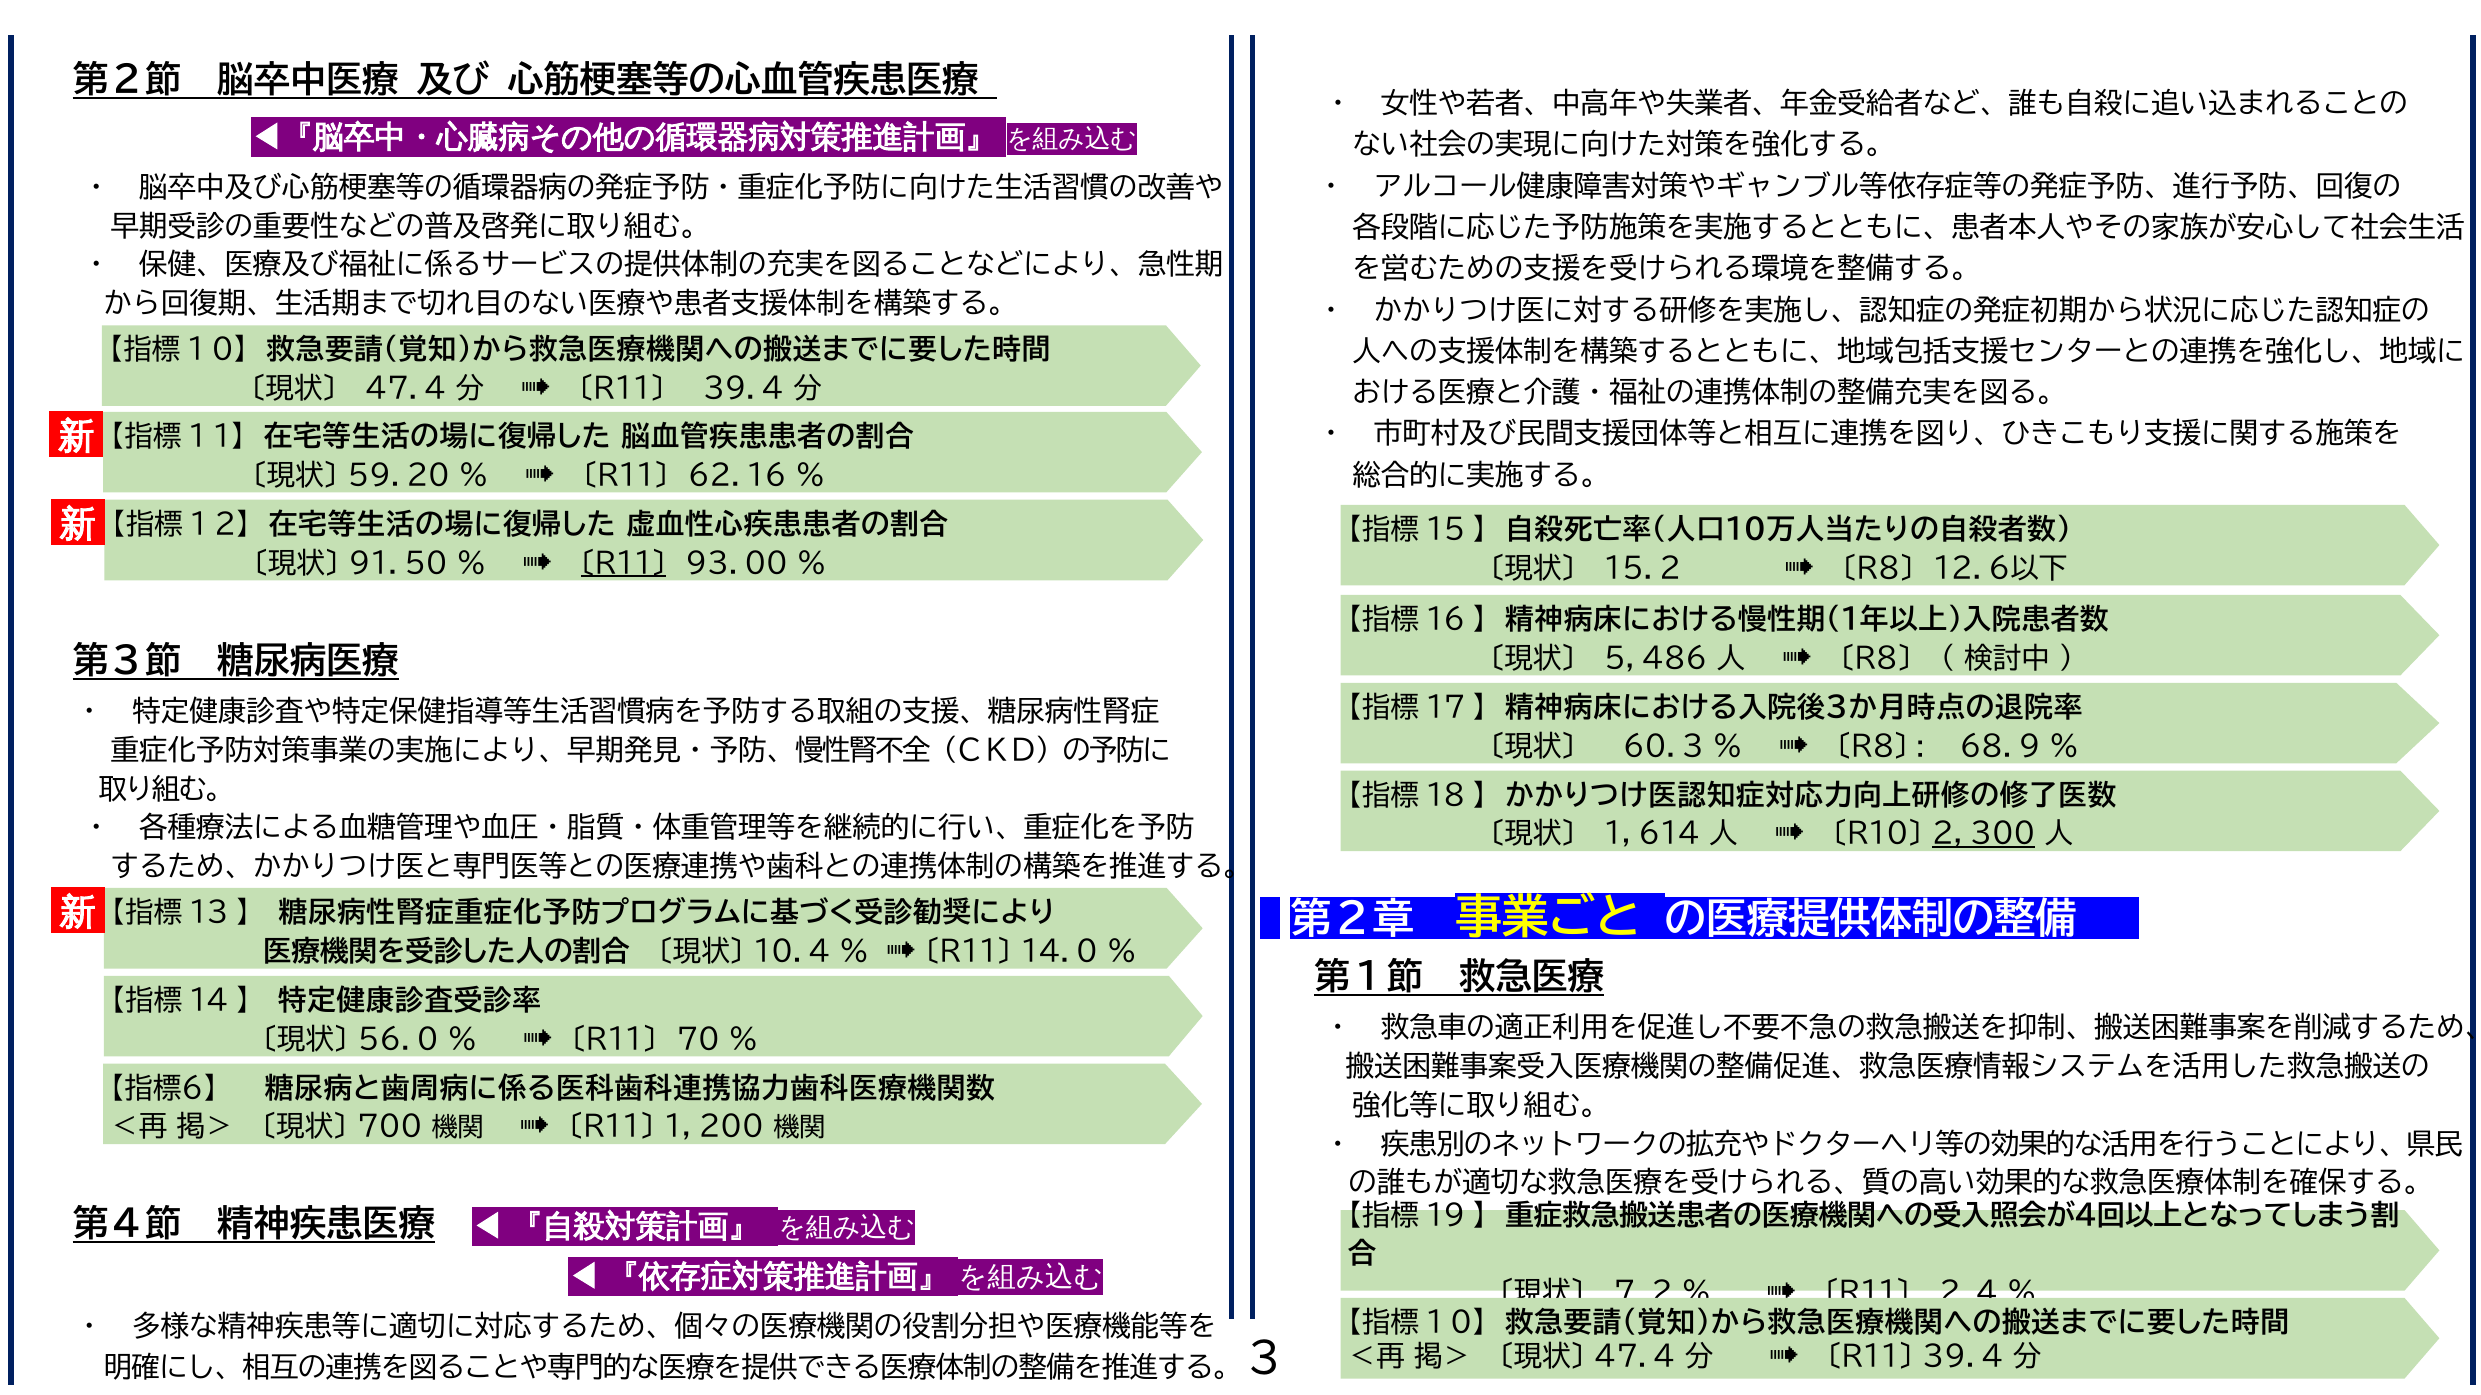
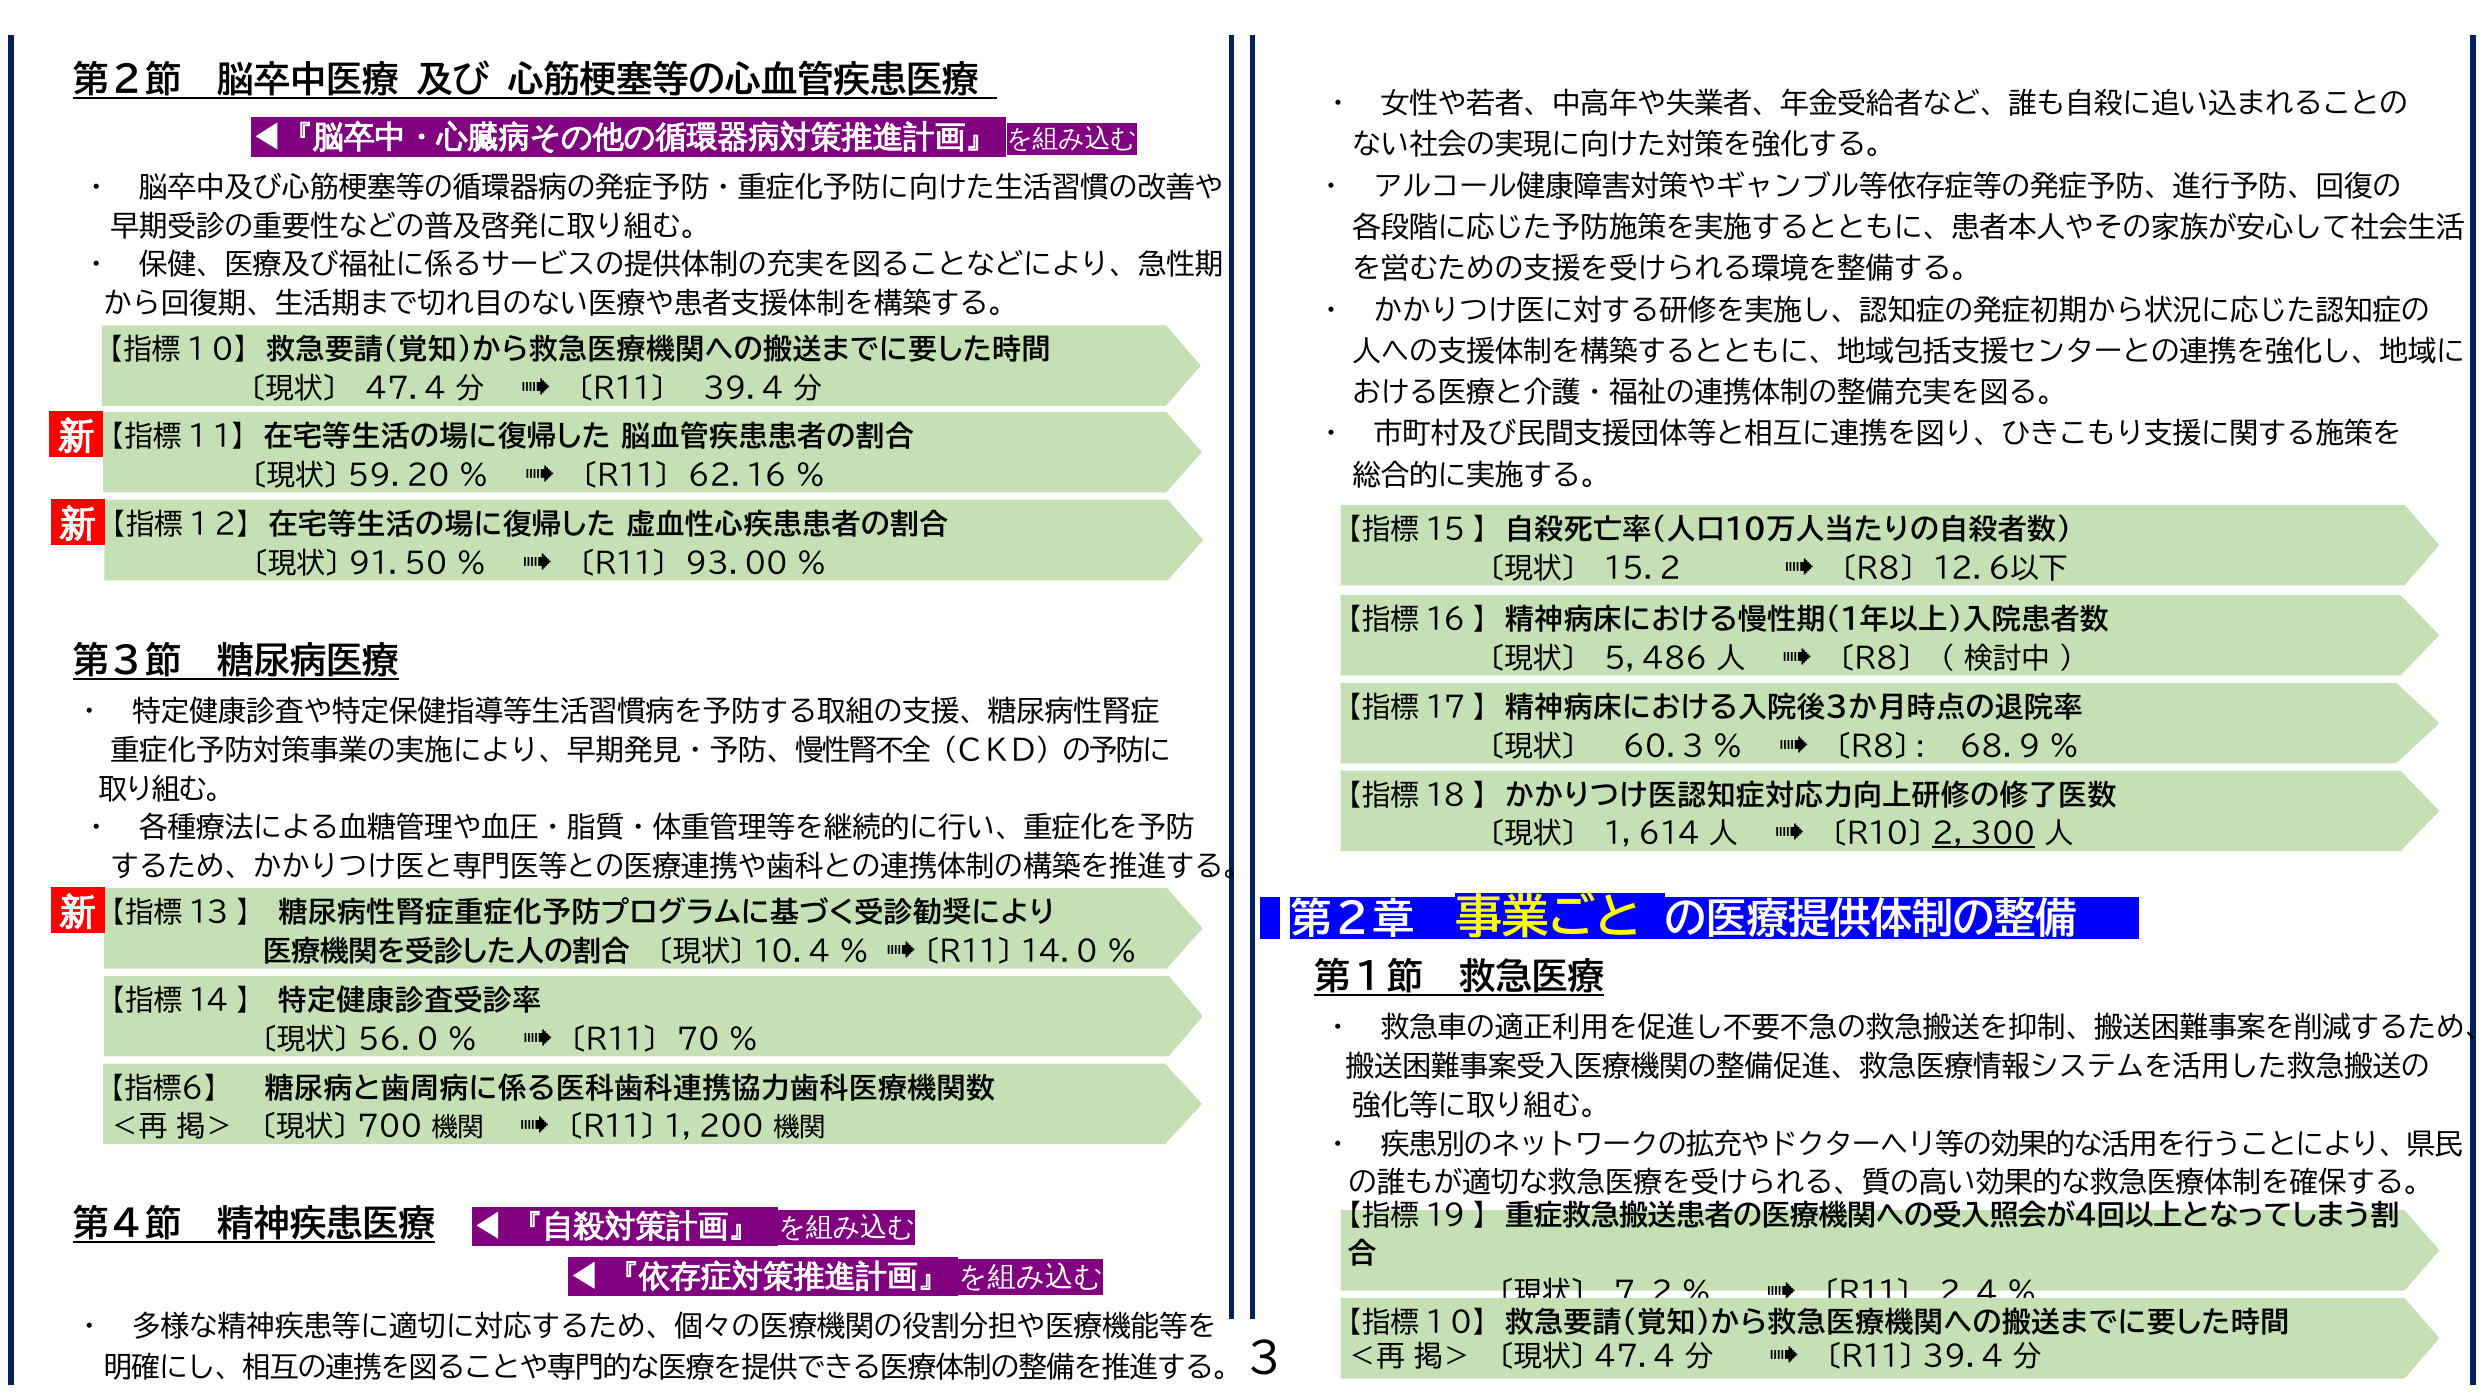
〔Ｒ１１〕 at (624, 564) underline: present -> none
